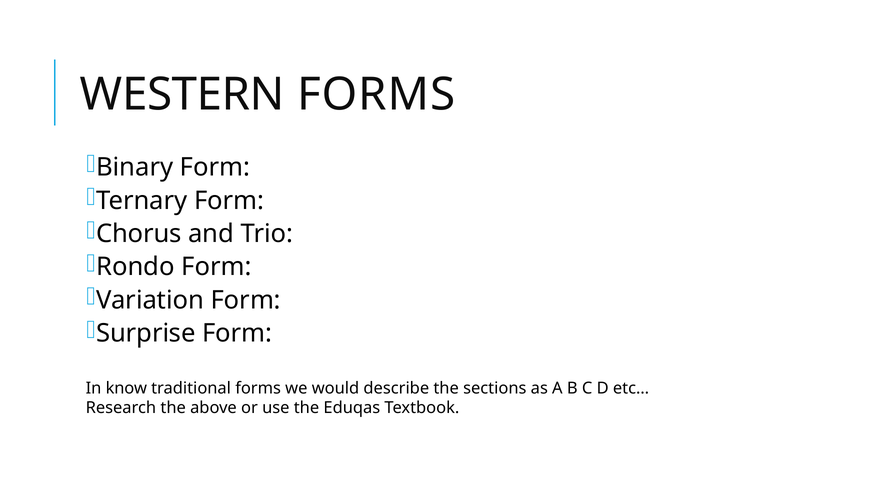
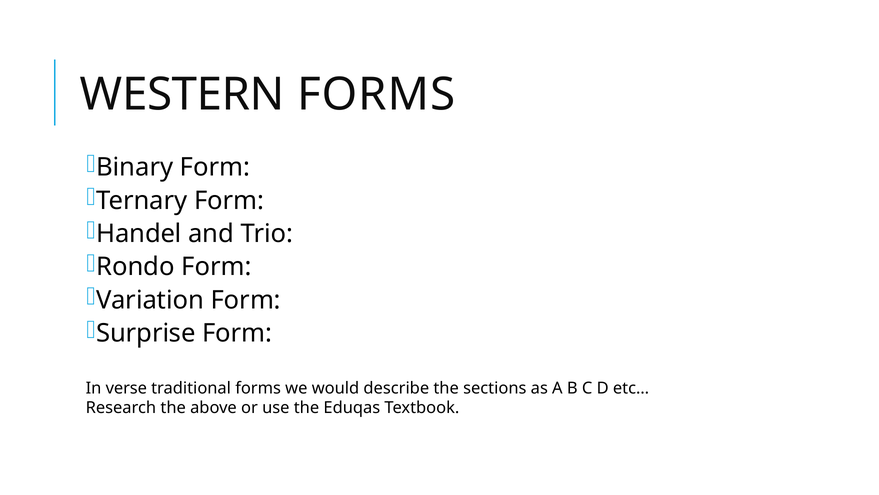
Chorus: Chorus -> Handel
know: know -> verse
